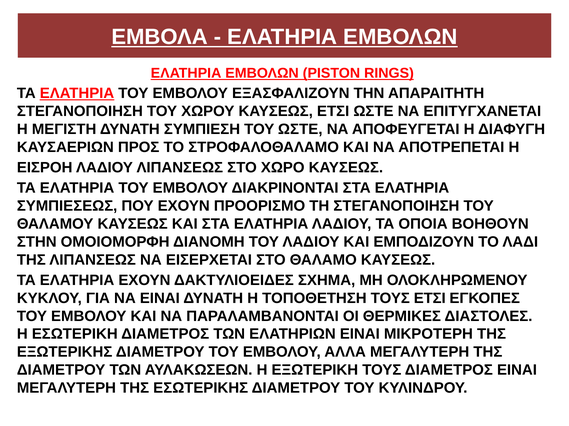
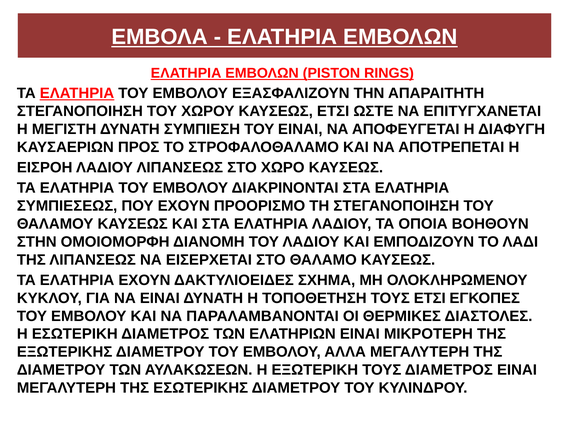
ΤΟΥ ΩΣΤΕ: ΩΣΤΕ -> ΕΙΝΑΙ
